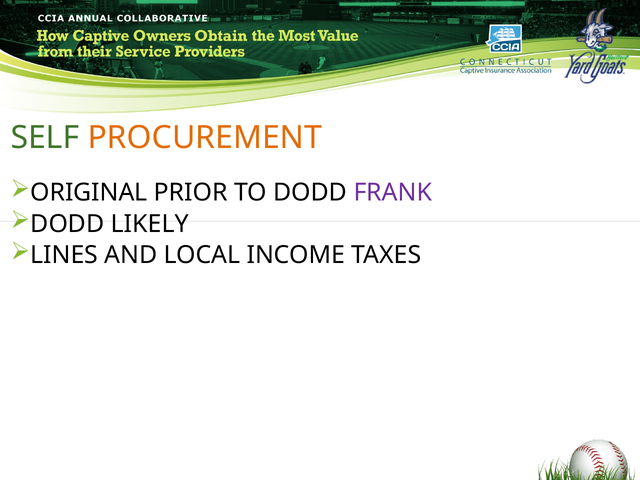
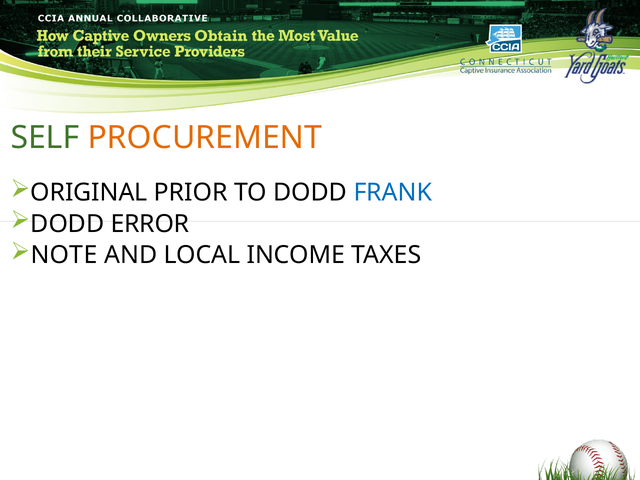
FRANK colour: purple -> blue
LIKELY: LIKELY -> ERROR
LINES: LINES -> NOTE
